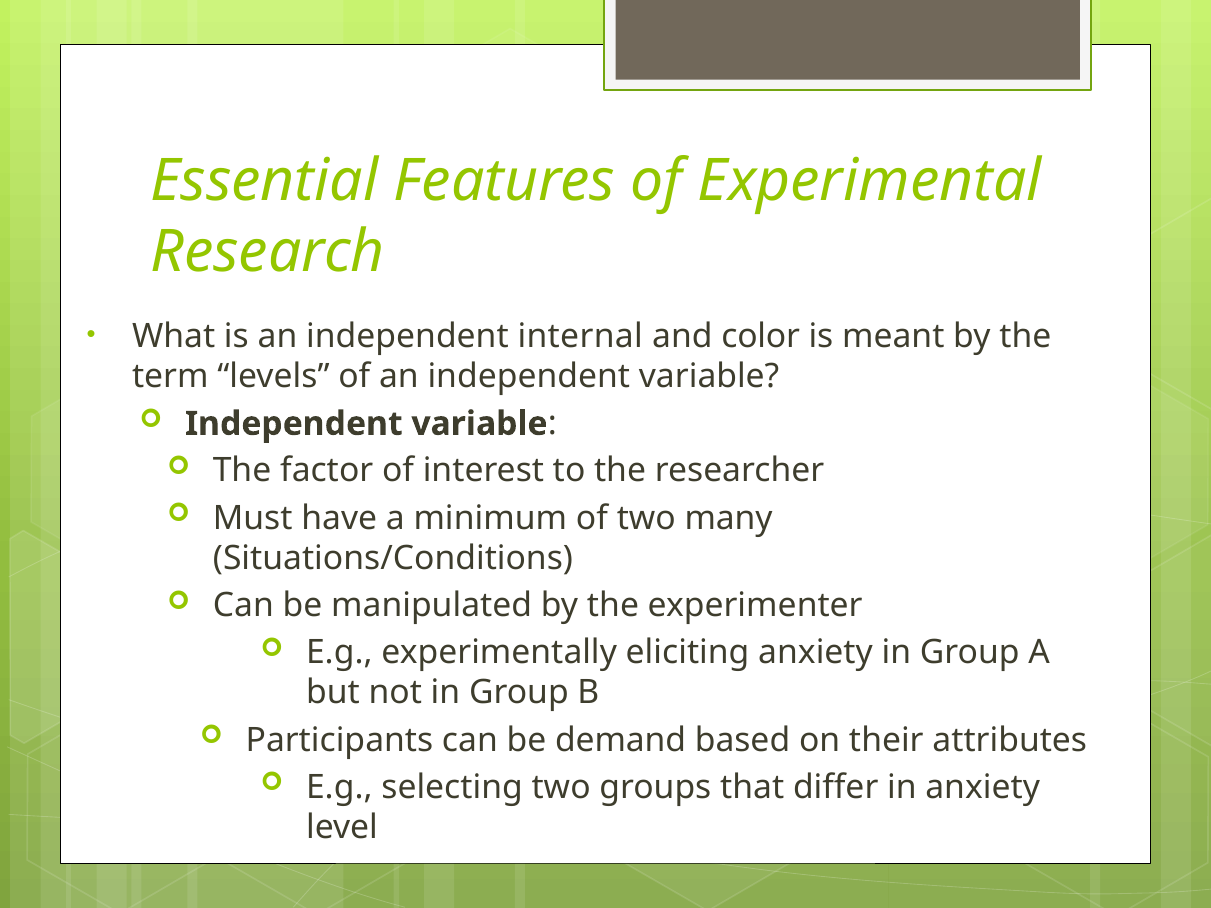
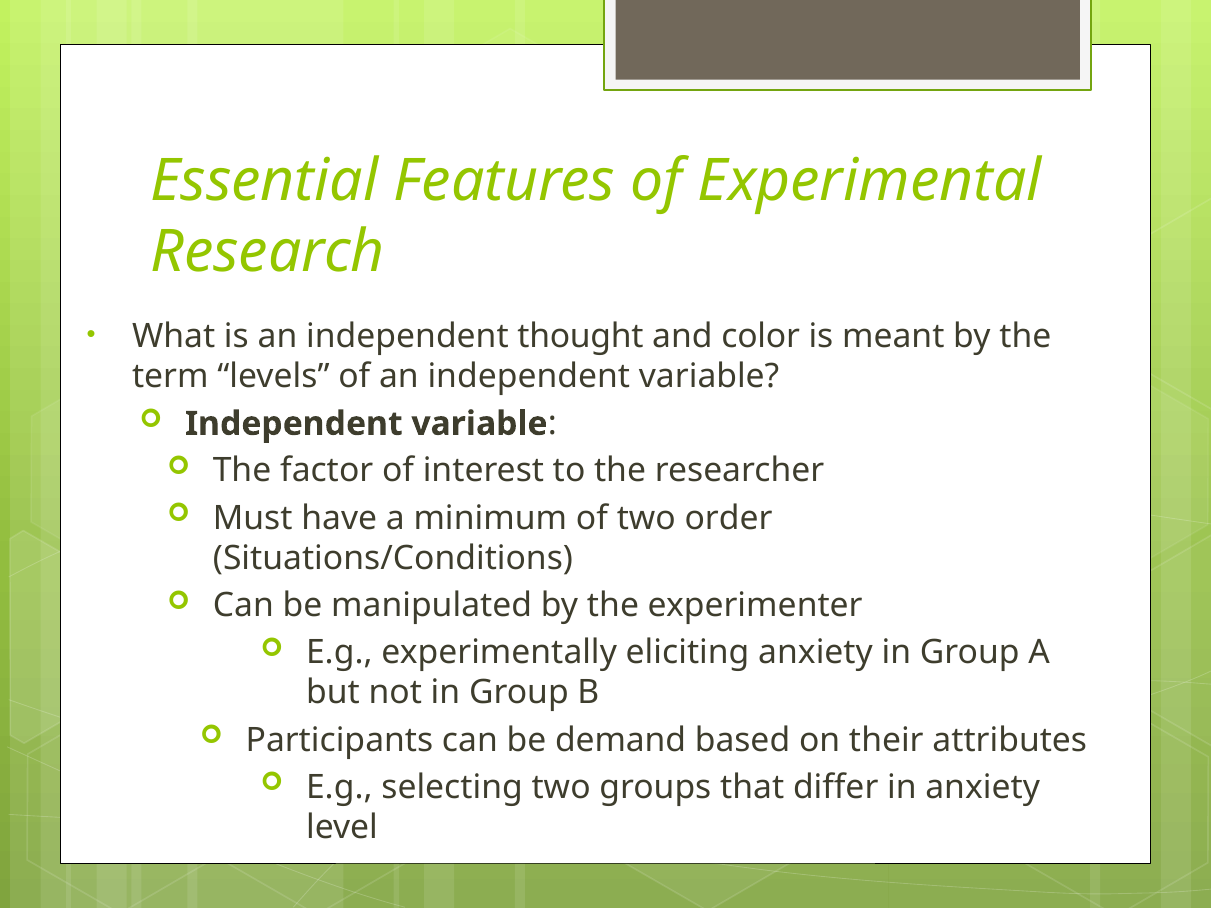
internal: internal -> thought
many: many -> order
